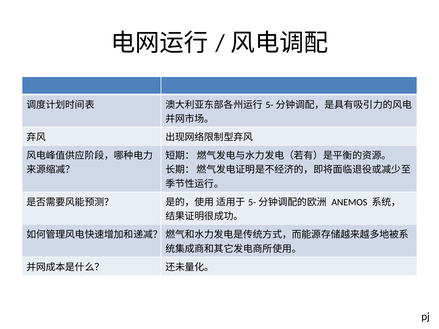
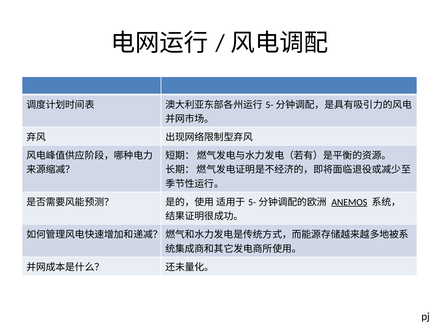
ANEMOS underline: none -> present
